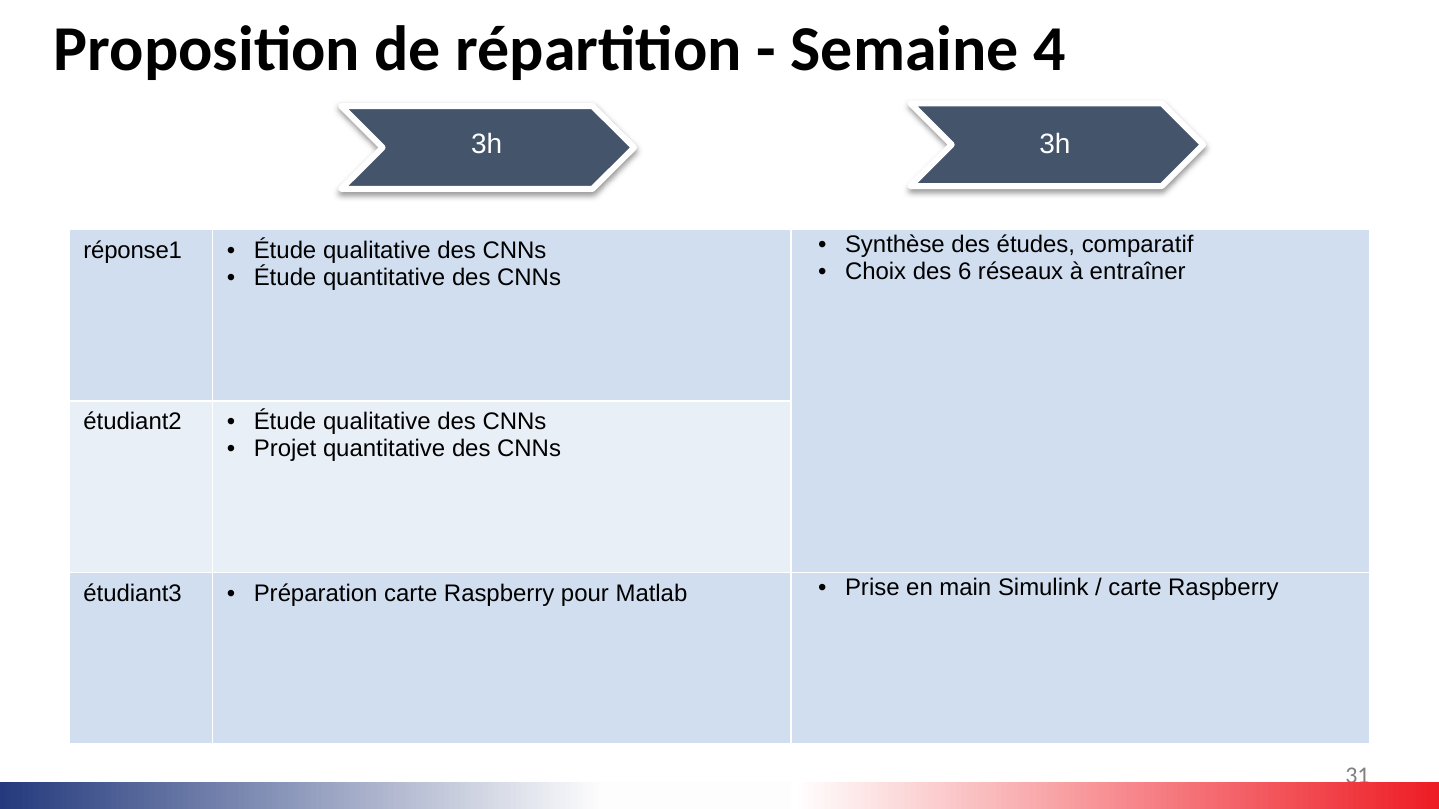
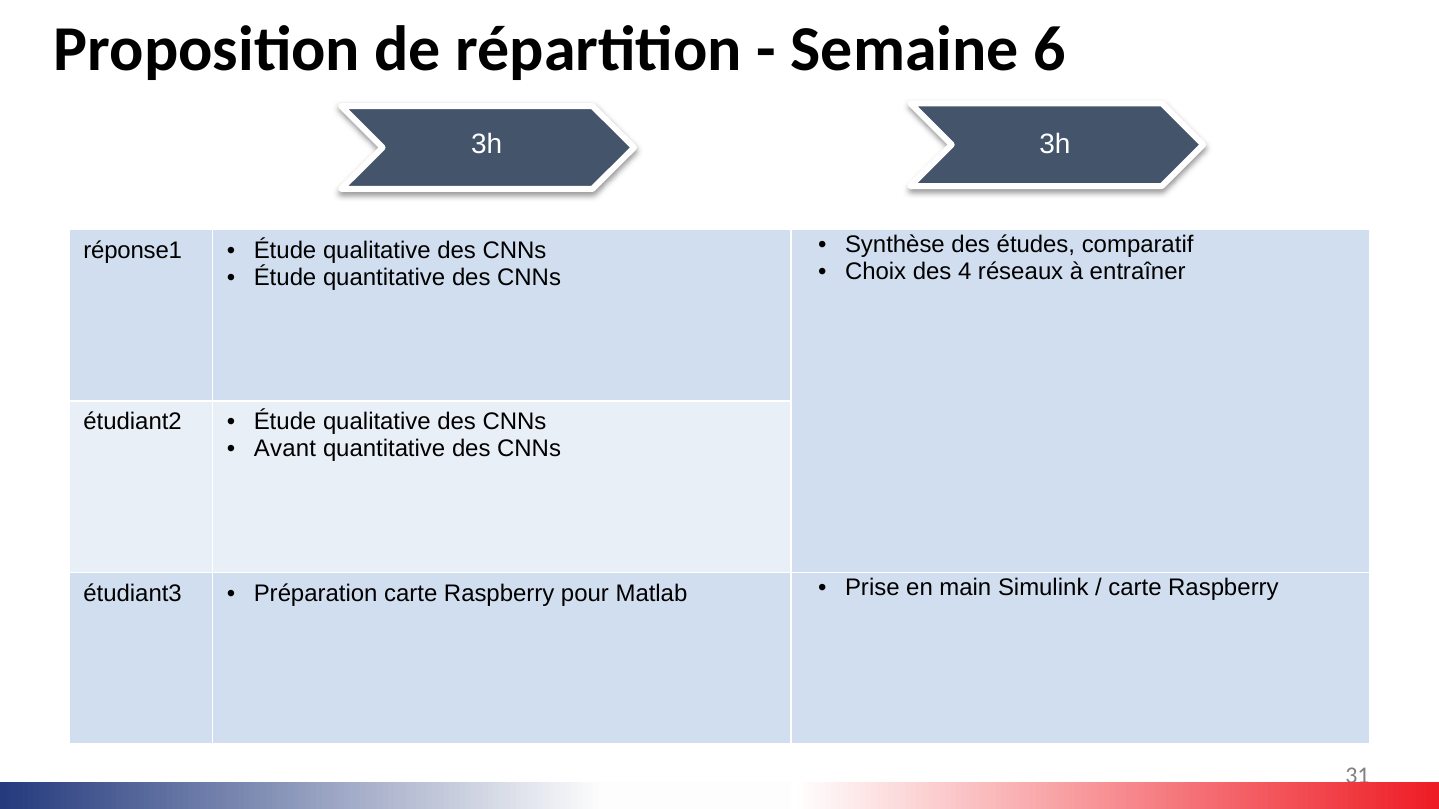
4: 4 -> 6
6: 6 -> 4
Projet: Projet -> Avant
